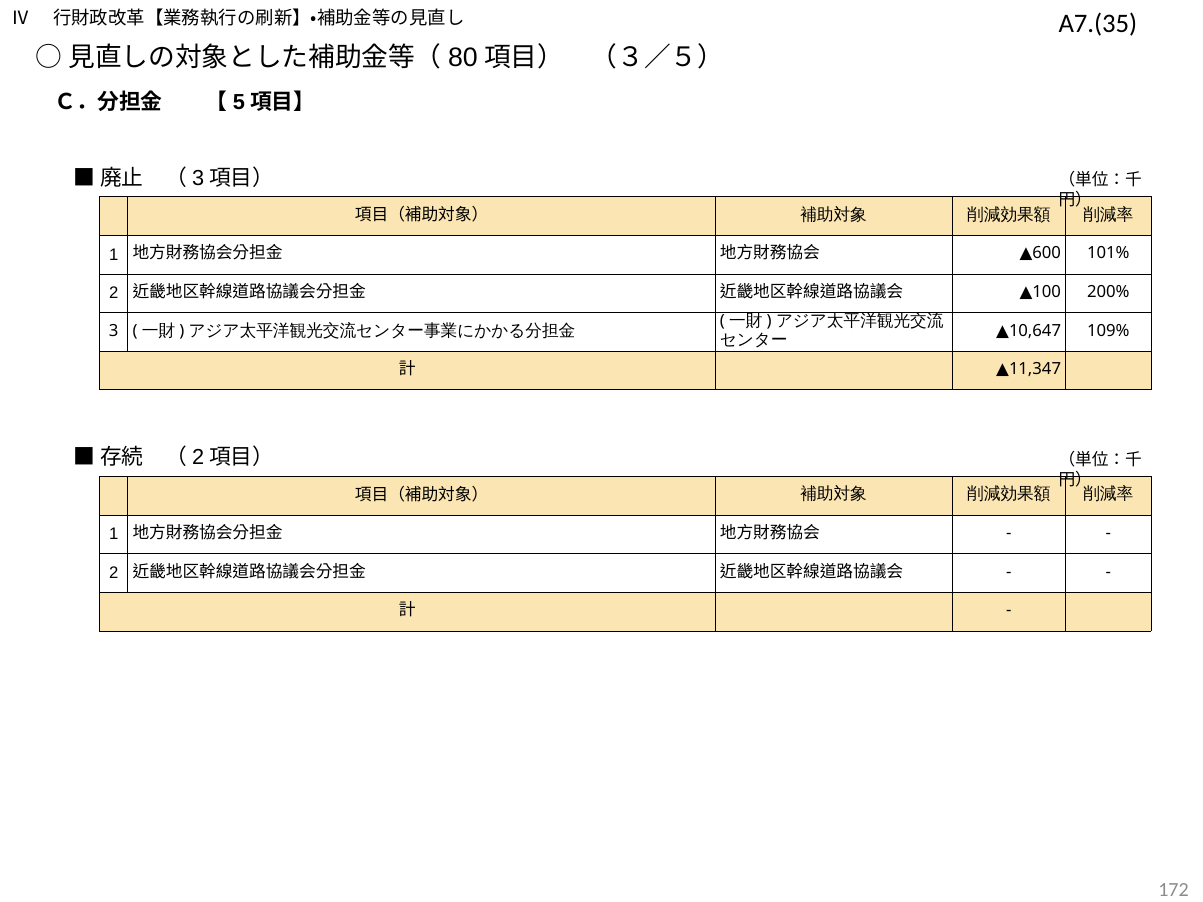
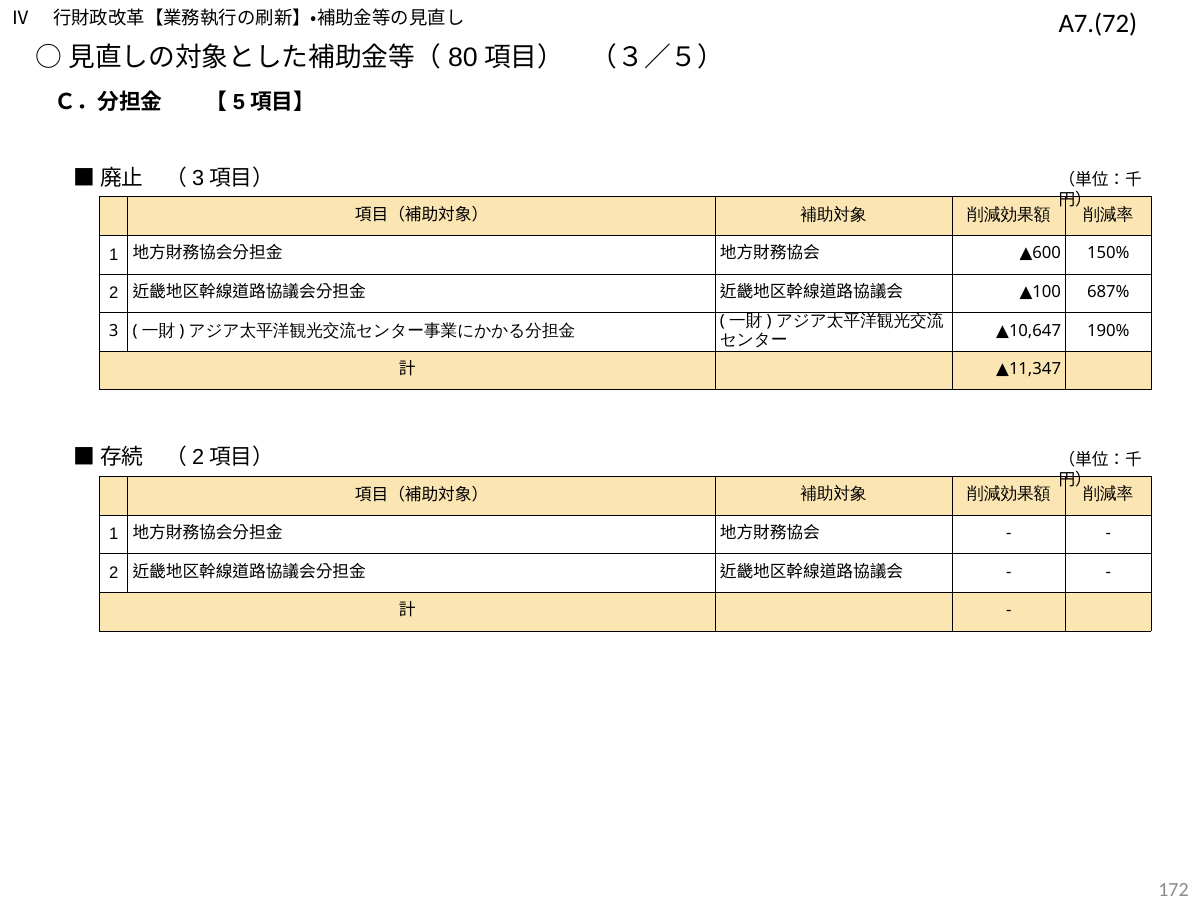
A7.(35: A7.(35 -> A7.(72
101%: 101% -> 150%
200%: 200% -> 687%
109%: 109% -> 190%
